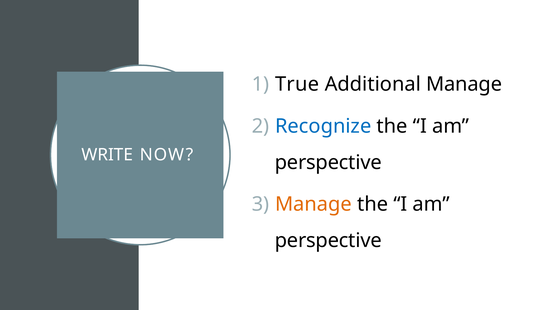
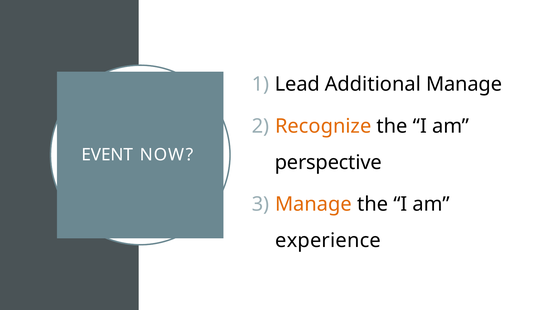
True: True -> Lead
Recognize colour: blue -> orange
WRITE: WRITE -> EVENT
perspective at (328, 241): perspective -> experience
